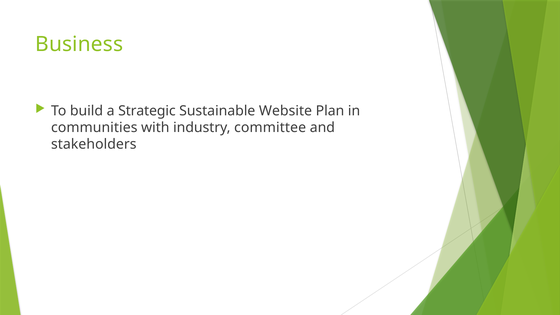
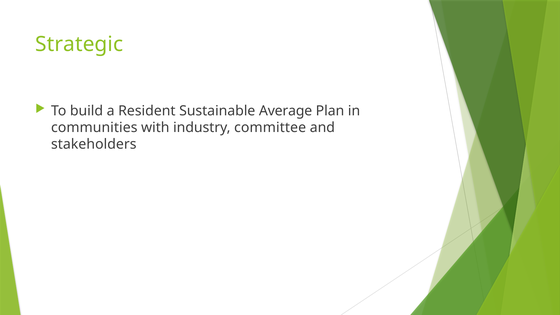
Business: Business -> Strategic
Strategic: Strategic -> Resident
Website: Website -> Average
